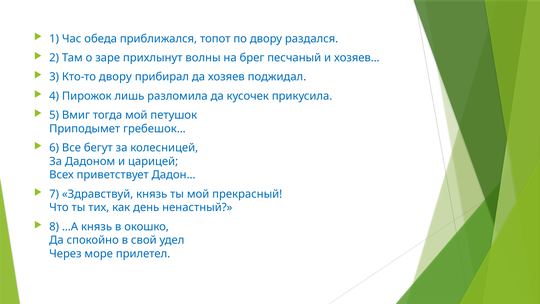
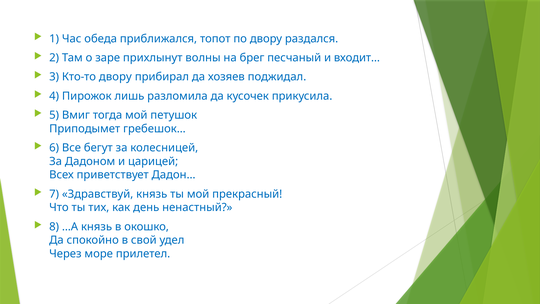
хозяев…: хозяев… -> входит…
